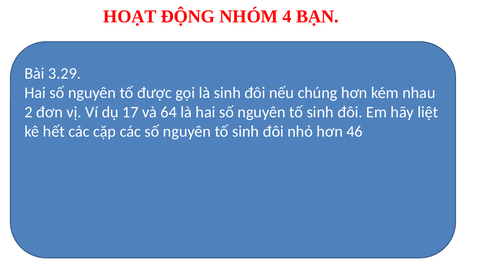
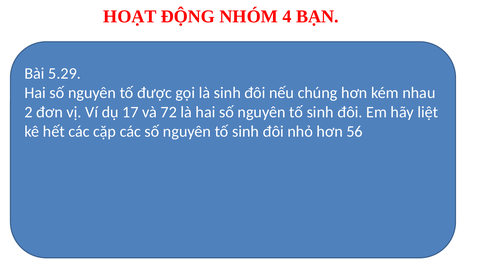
3.29: 3.29 -> 5.29
64: 64 -> 72
46: 46 -> 56
